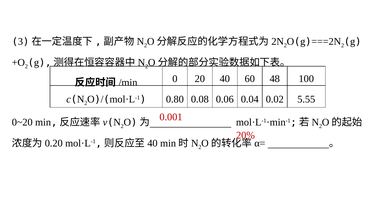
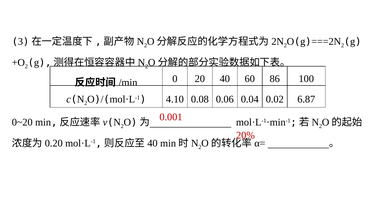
48: 48 -> 86
0.80: 0.80 -> 4.10
5.55: 5.55 -> 6.87
